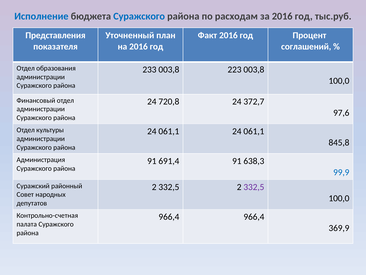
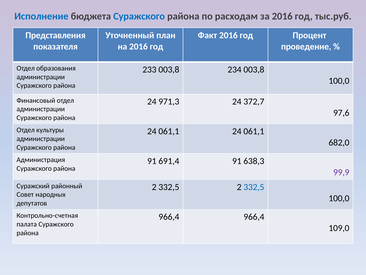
соглашений: соглашений -> проведение
223: 223 -> 234
720,8: 720,8 -> 971,3
845,8: 845,8 -> 682,0
99,9 colour: blue -> purple
332,5 at (254, 187) colour: purple -> blue
369,9: 369,9 -> 109,0
